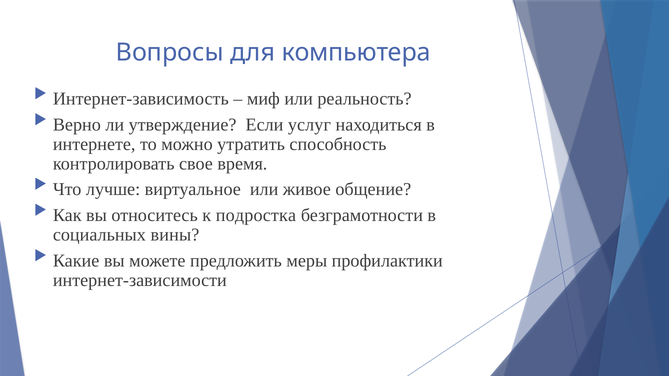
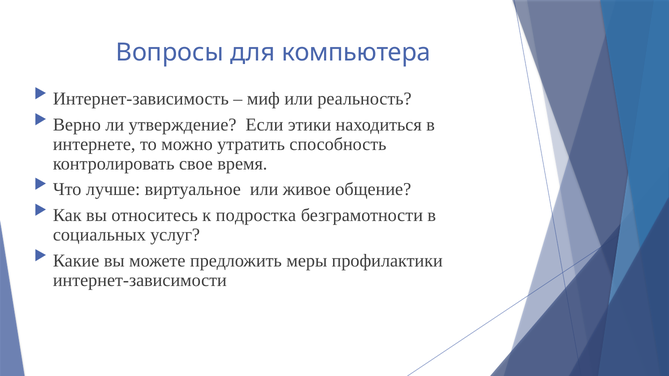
услуг: услуг -> этики
вины: вины -> услуг
